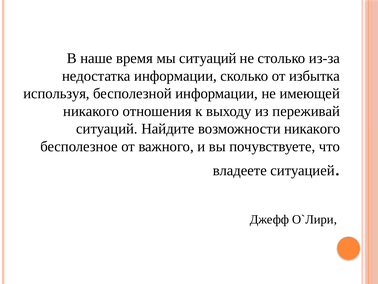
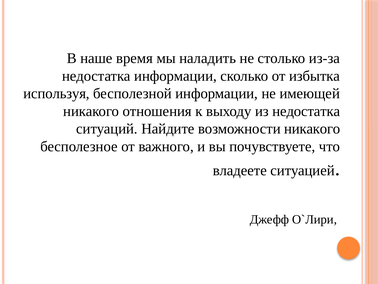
мы ситуаций: ситуаций -> наладить
из переживай: переживай -> недостатка
